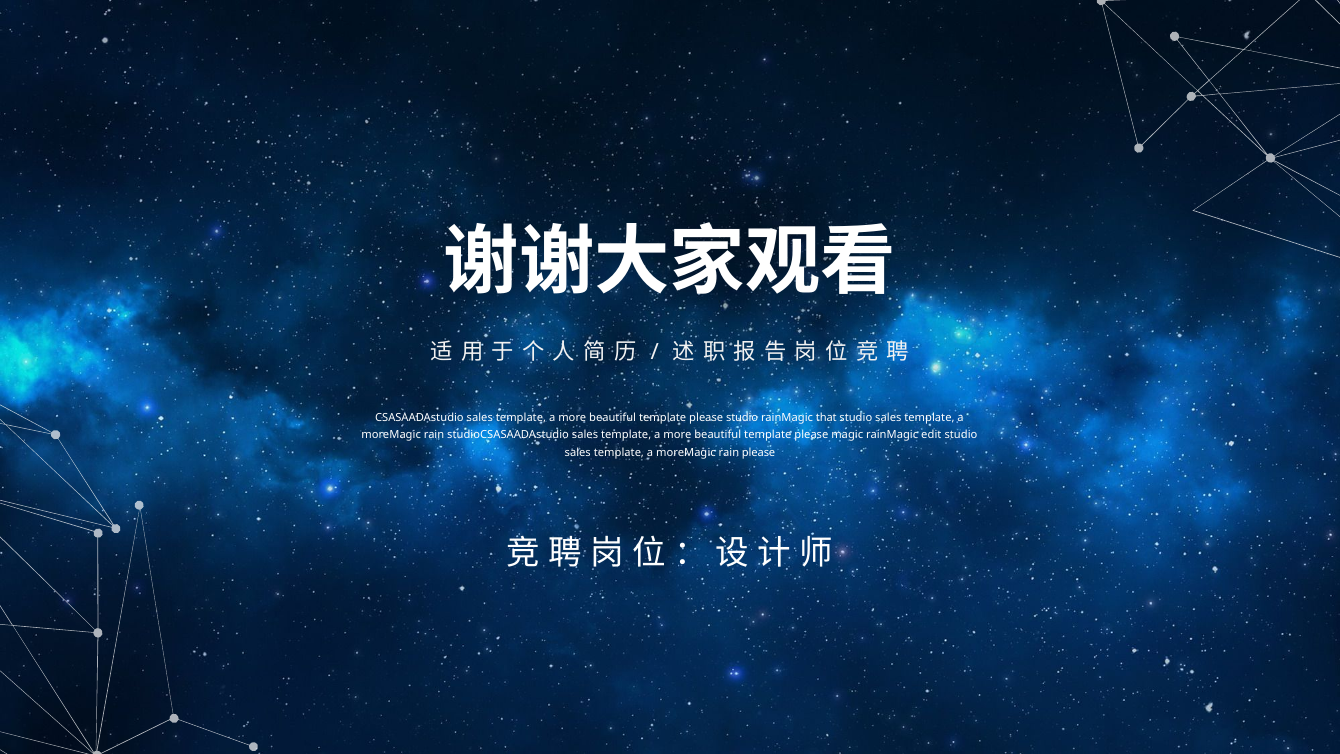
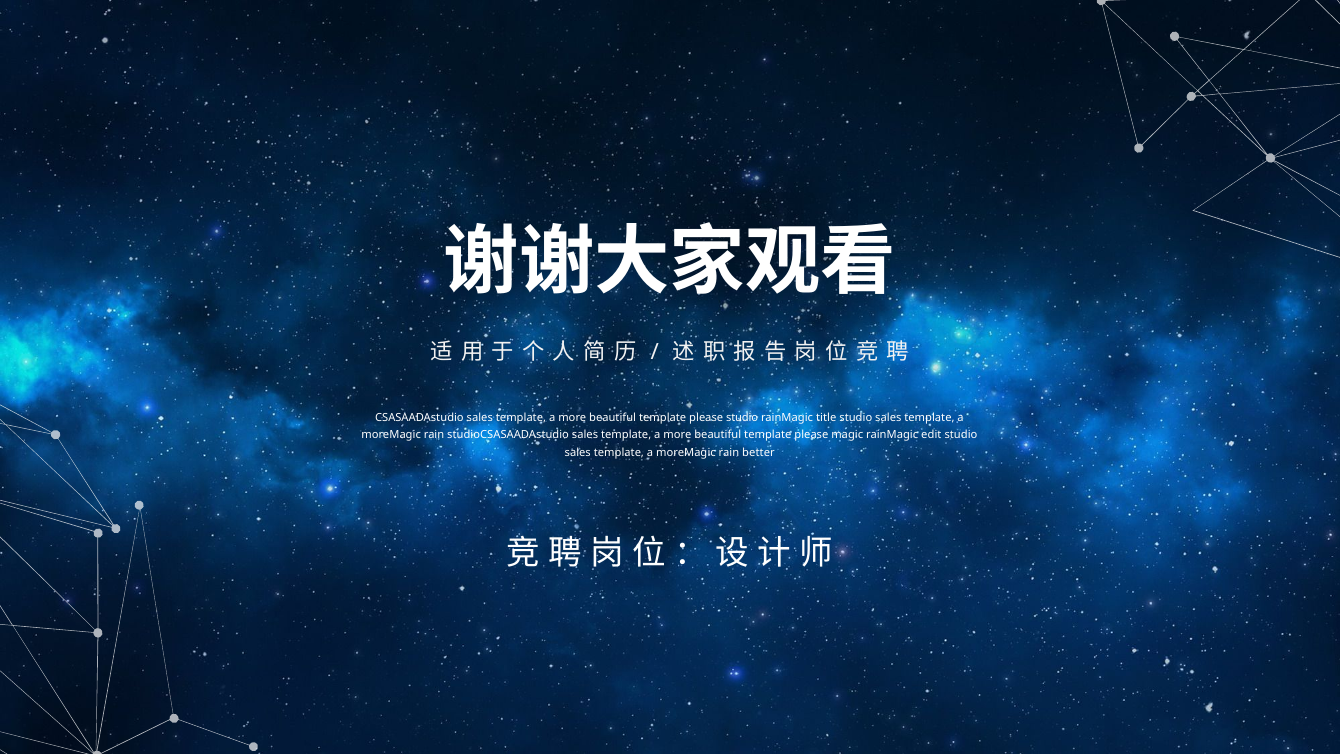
that: that -> title
rain please: please -> better
